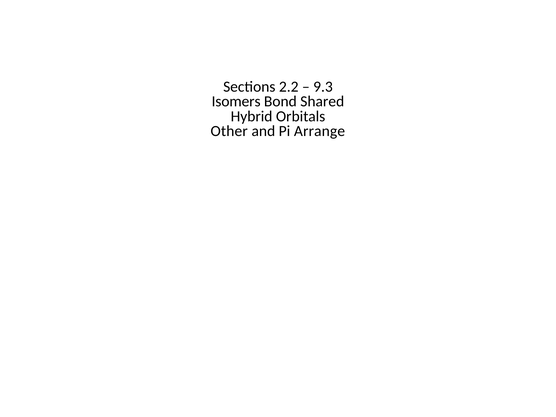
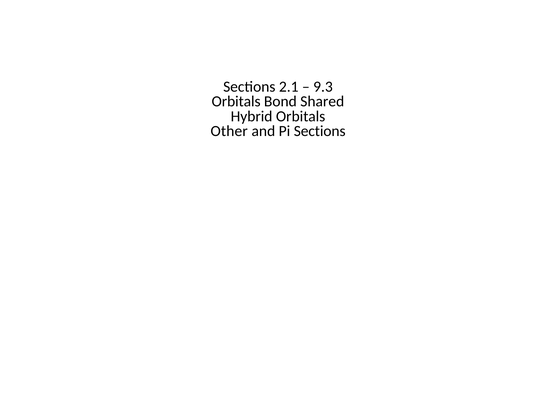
2.2: 2.2 -> 2.1
Isomers at (236, 101): Isomers -> Orbitals
Pi Arrange: Arrange -> Sections
